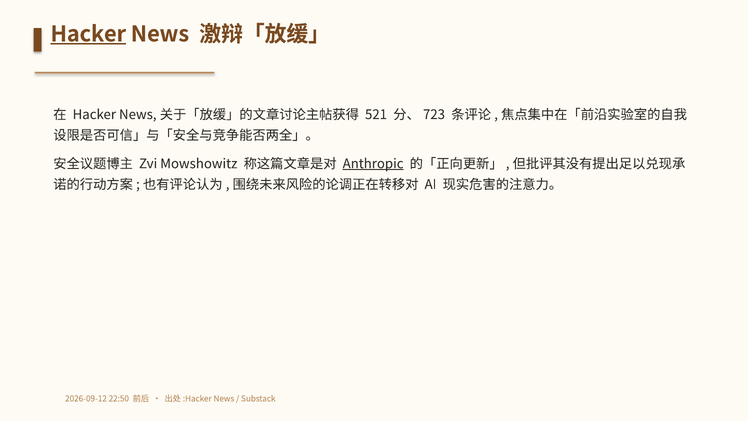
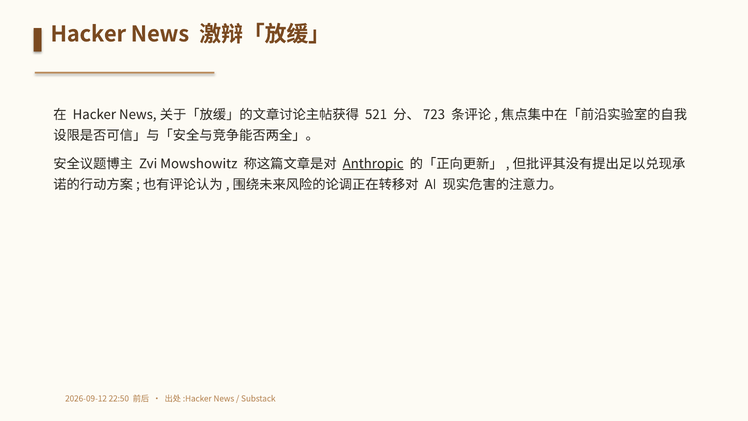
Hacker at (88, 34) underline: present -> none
